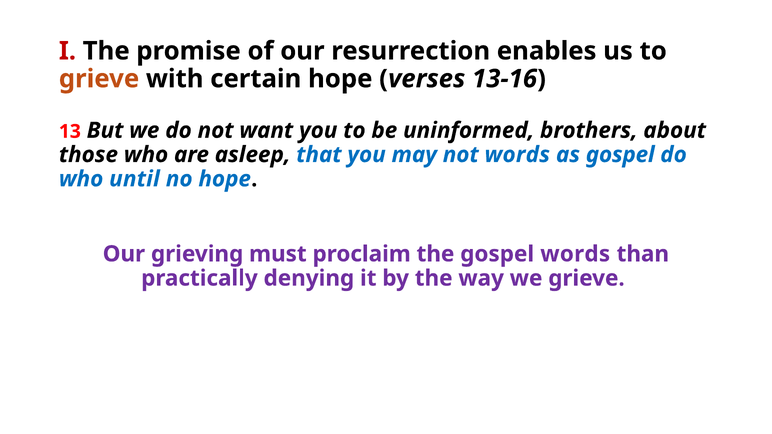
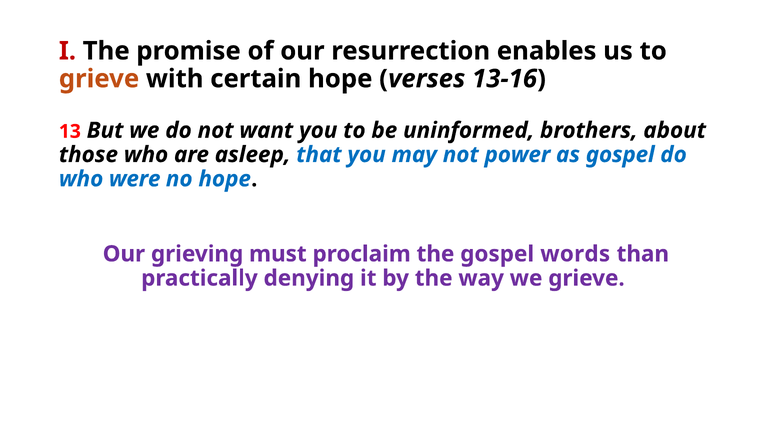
not words: words -> power
until: until -> were
